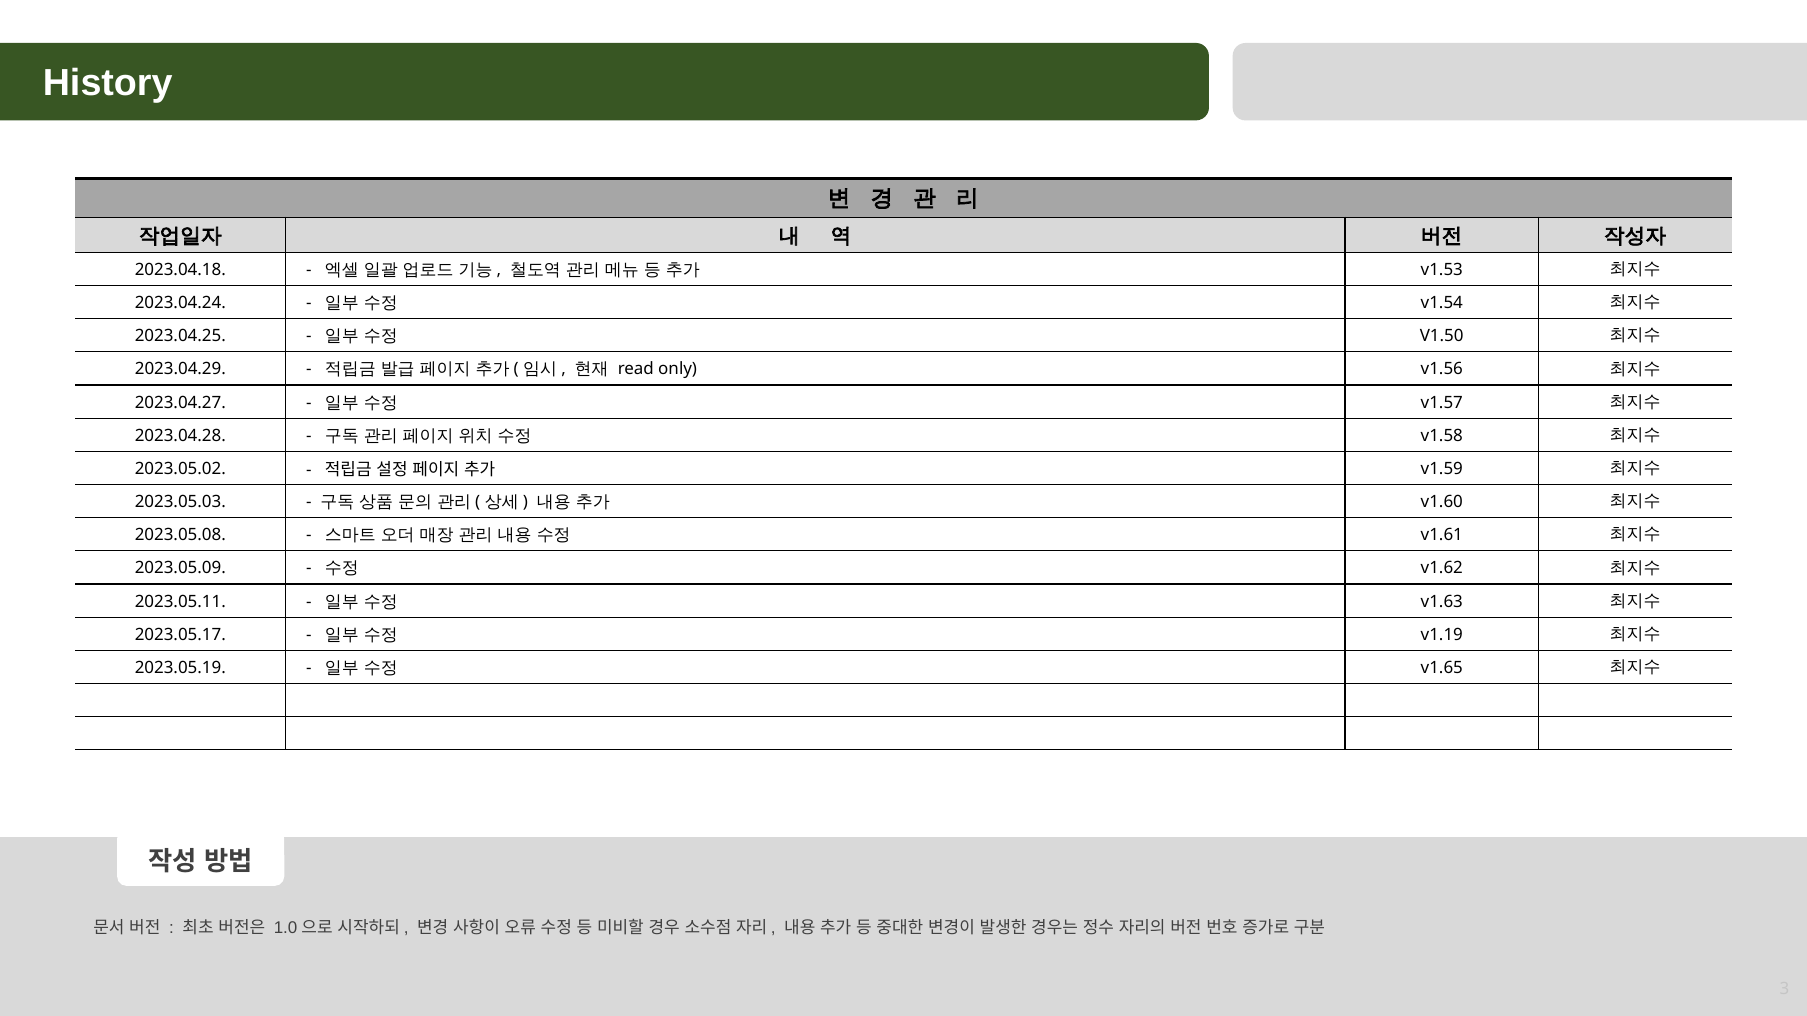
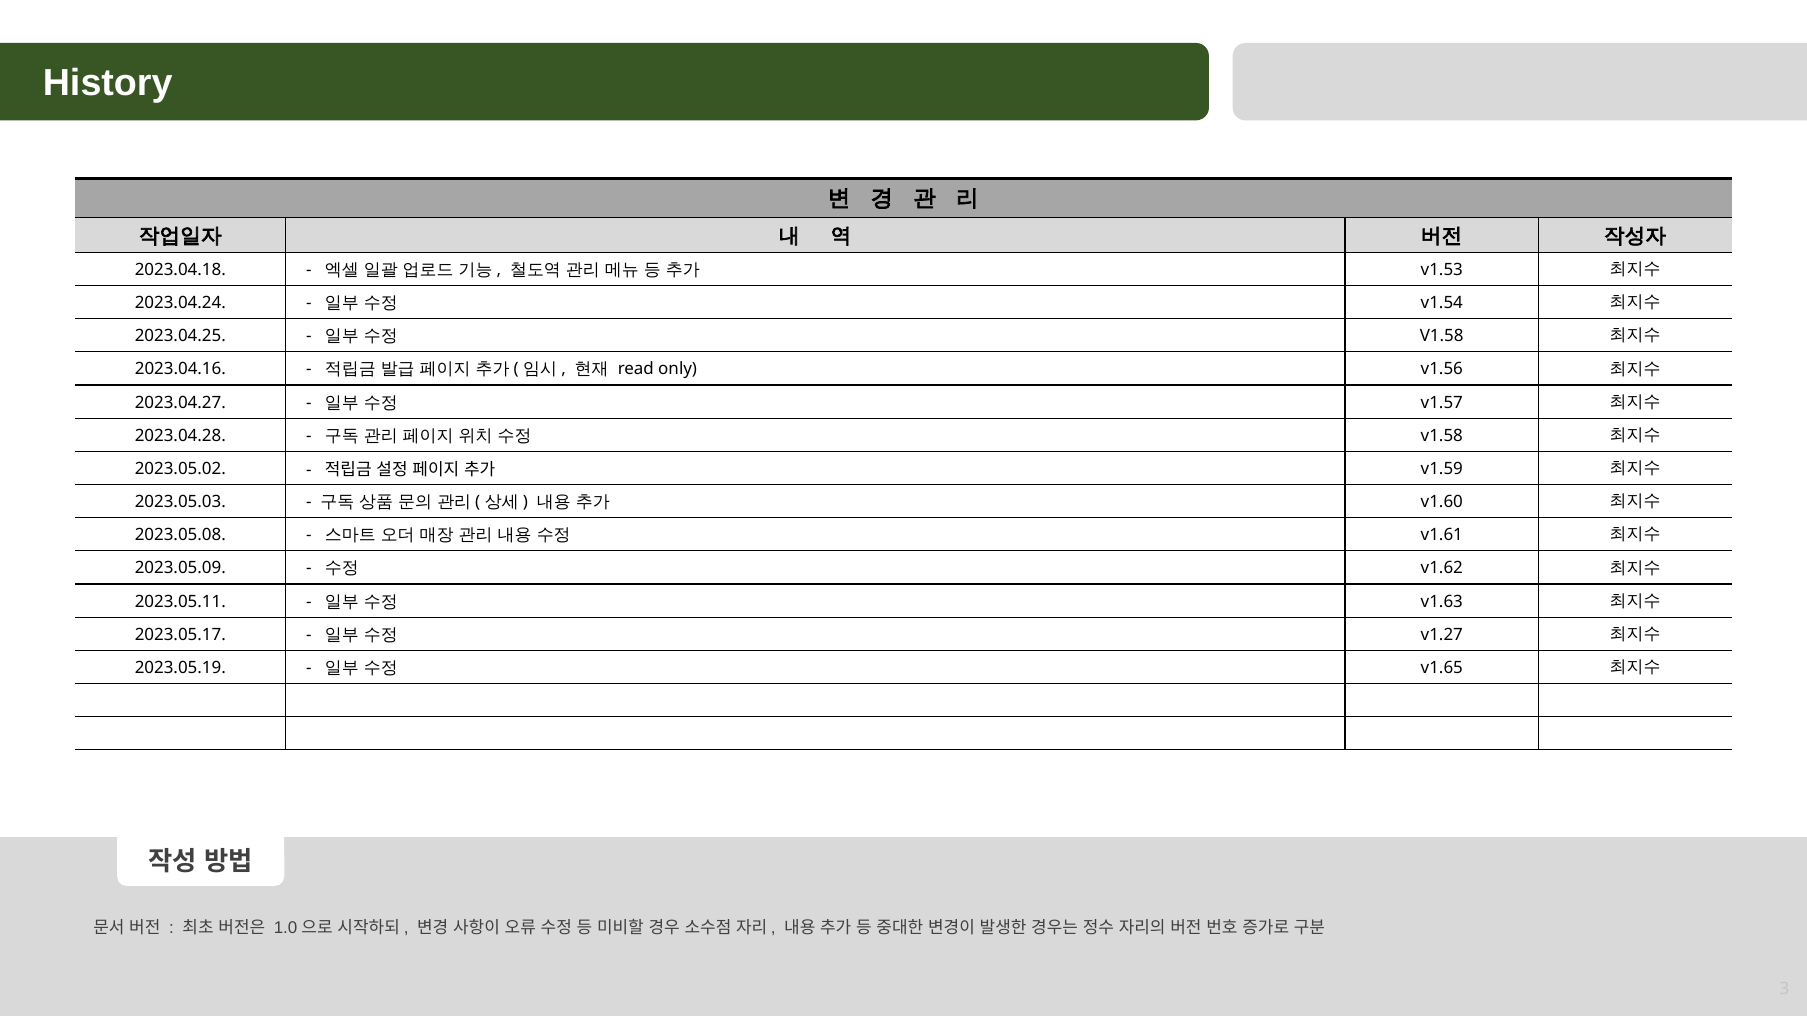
V1.50 at (1442, 336): V1.50 -> V1.58
2023.04.29: 2023.04.29 -> 2023.04.16
v1.19: v1.19 -> v1.27
